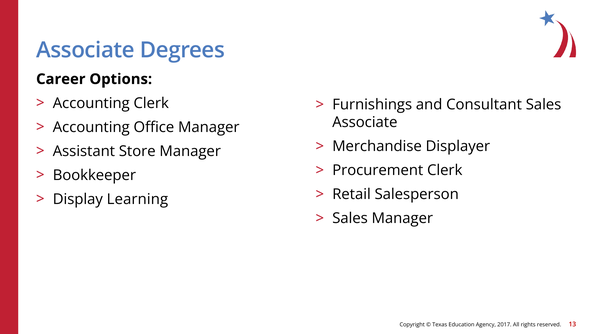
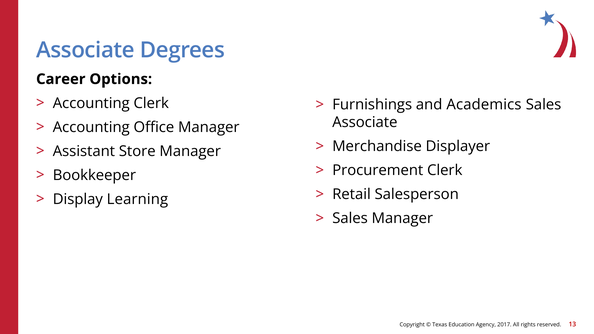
Consultant: Consultant -> Academics
